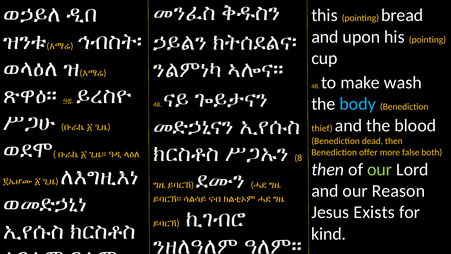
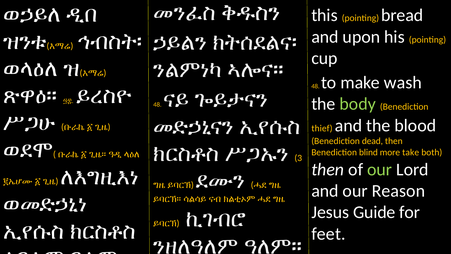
body colour: light blue -> light green
8: 8 -> 3
offer: offer -> blind
false: false -> take
Exists: Exists -> Guide
kind: kind -> feet
